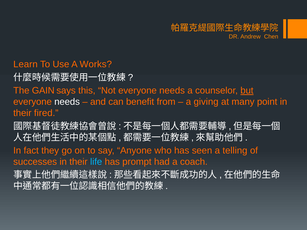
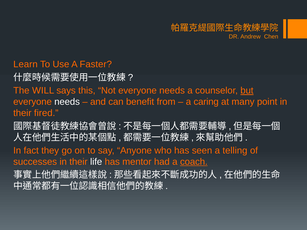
Works: Works -> Faster
GAIN: GAIN -> WILL
giving: giving -> caring
life colour: light blue -> white
prompt: prompt -> mentor
coach underline: none -> present
